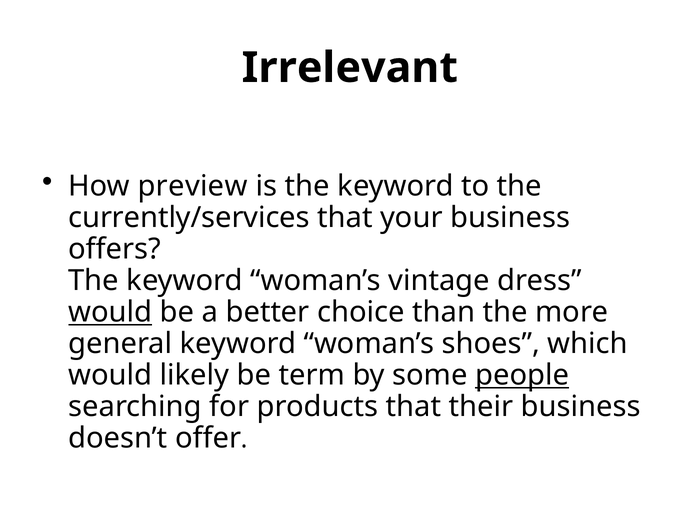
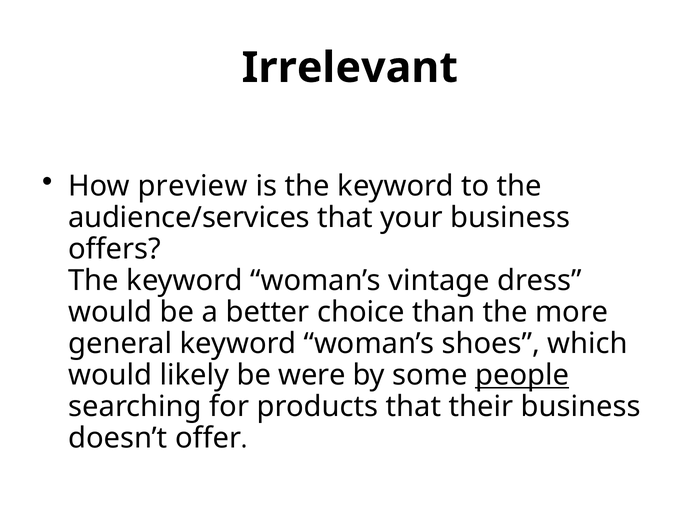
currently/services: currently/services -> audience/services
would at (110, 312) underline: present -> none
term: term -> were
